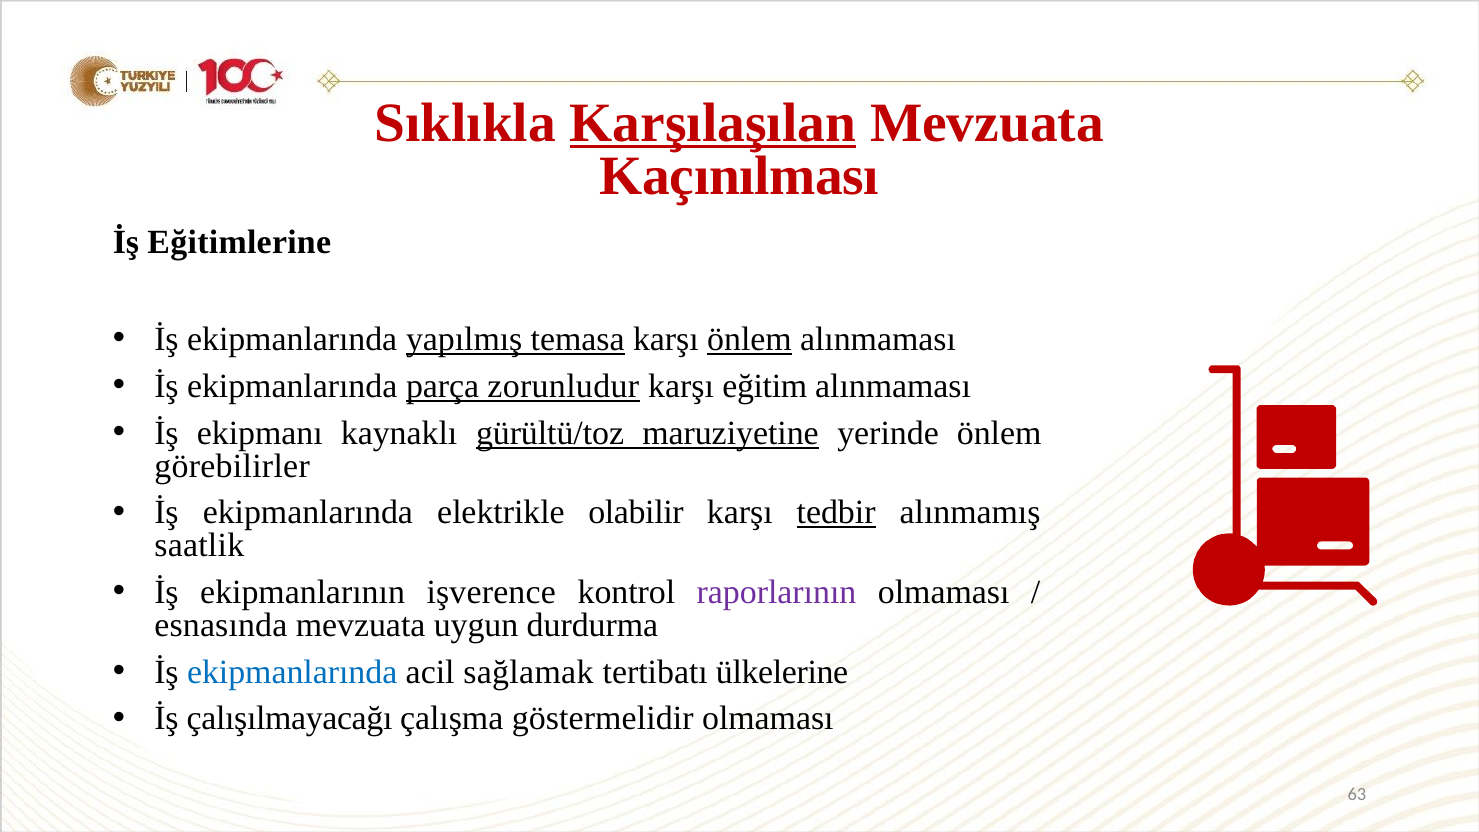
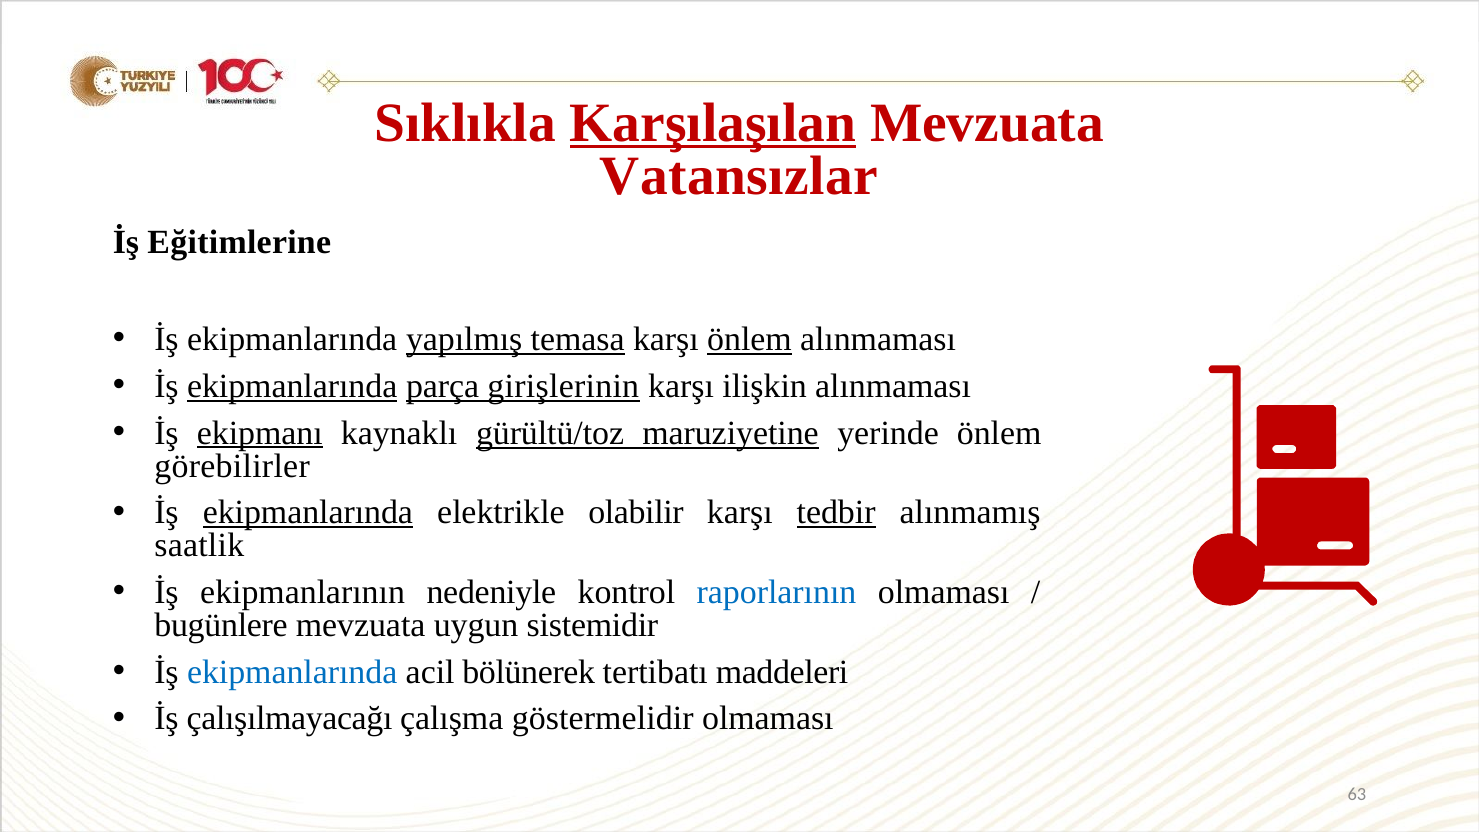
Kaçınılması: Kaçınılması -> Vatansızlar
ekipmanlarında at (292, 386) underline: none -> present
zorunludur: zorunludur -> girişlerinin
eğitim: eğitim -> ilişkin
ekipmanı underline: none -> present
ekipmanlarında at (308, 513) underline: none -> present
işverence: işverence -> nedeniyle
raporlarının colour: purple -> blue
esnasında: esnasında -> bugünlere
durdurma: durdurma -> sistemidir
sağlamak: sağlamak -> bölünerek
ülkelerine: ülkelerine -> maddeleri
